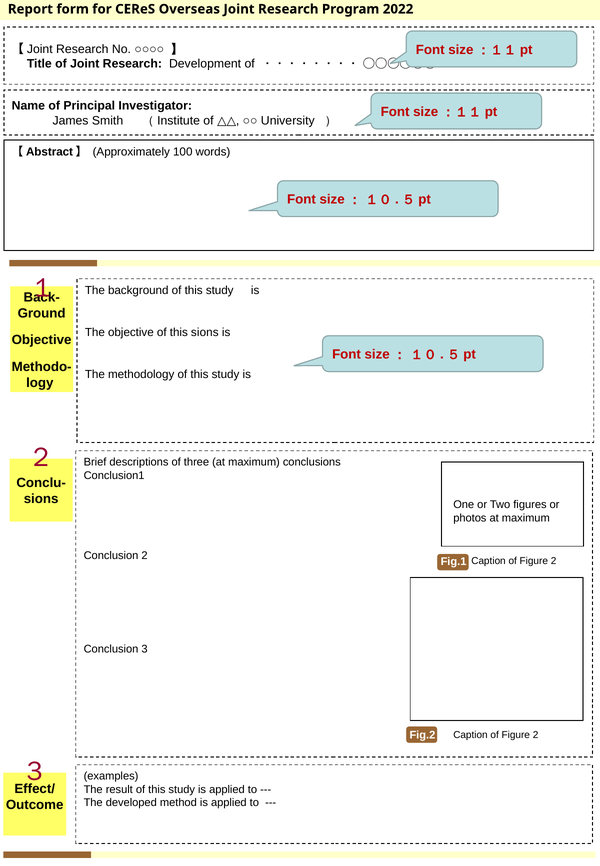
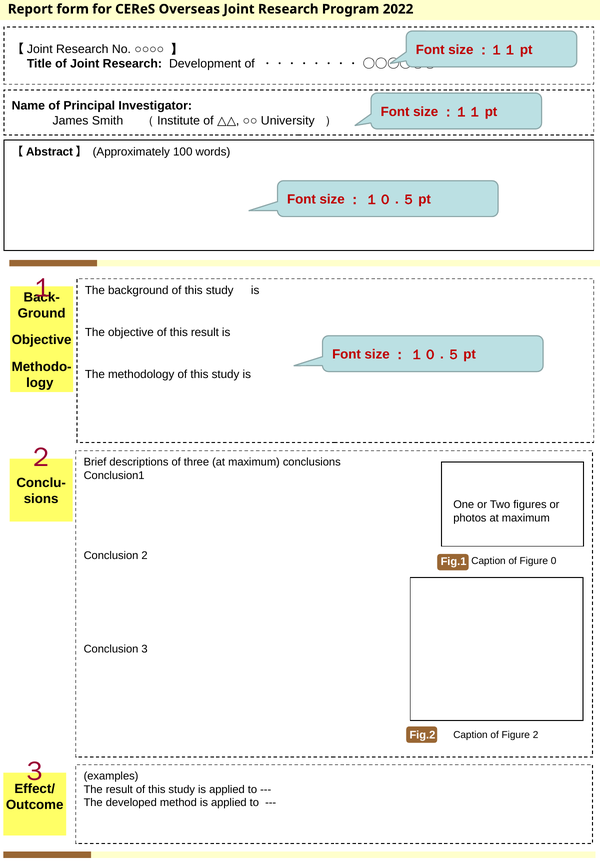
this sions: sions -> result
2 at (554, 561): 2 -> 0
